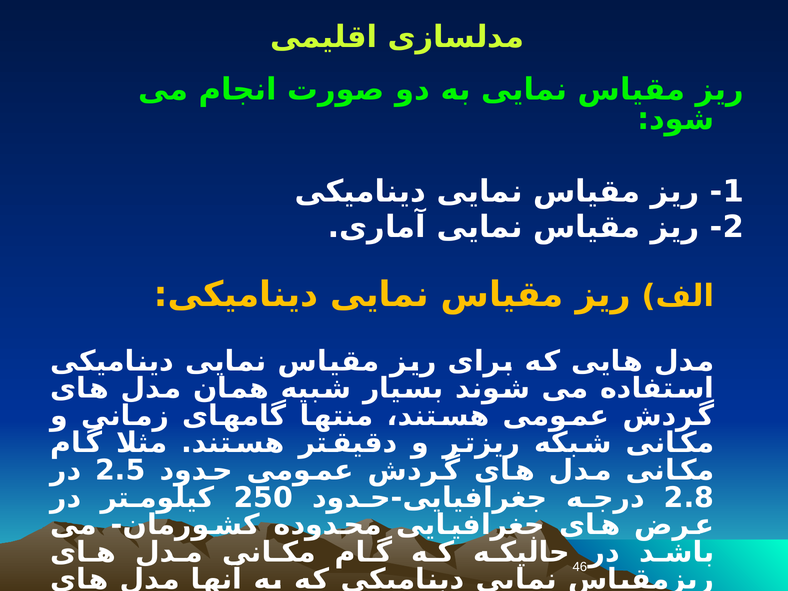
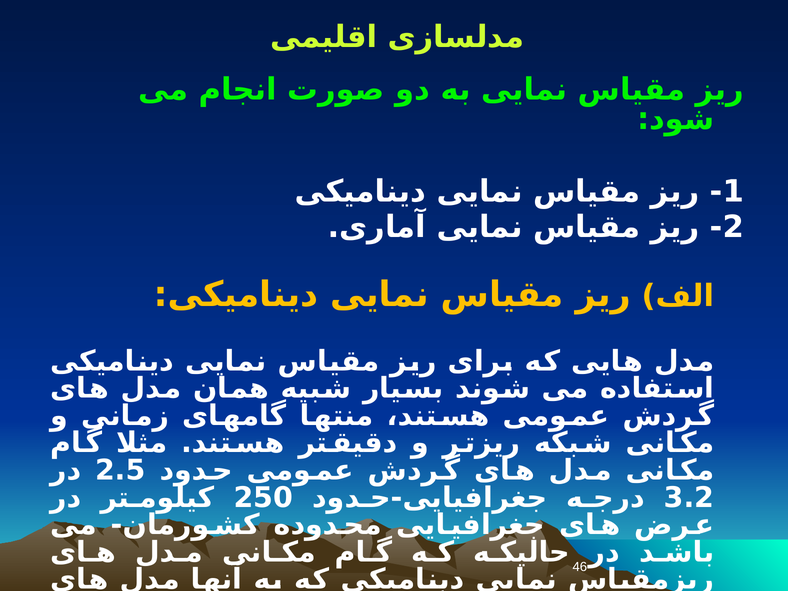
2.8: 2.8 -> 3.2
